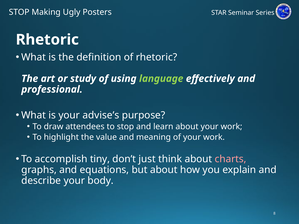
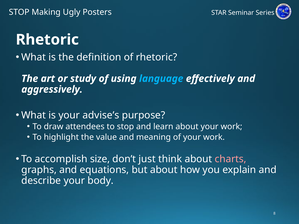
language colour: light green -> light blue
professional: professional -> aggressively
tiny: tiny -> size
